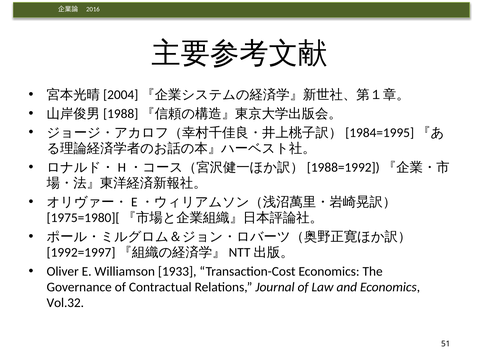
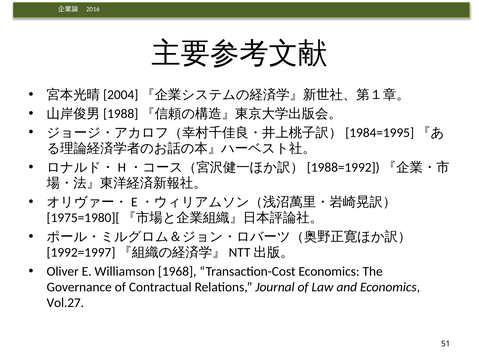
1933: 1933 -> 1968
Vol.32: Vol.32 -> Vol.27
